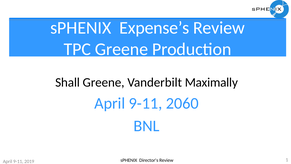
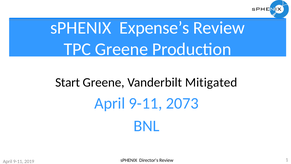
Shall: Shall -> Start
Maximally: Maximally -> Mitigated
2060: 2060 -> 2073
